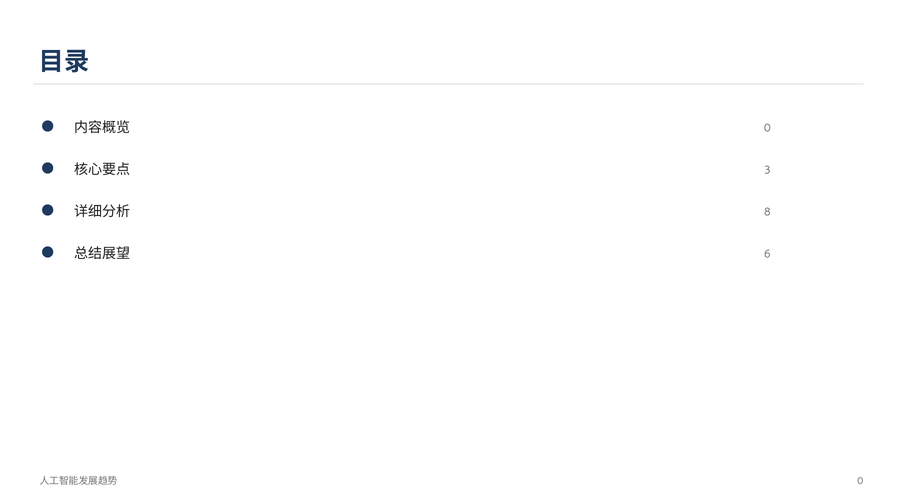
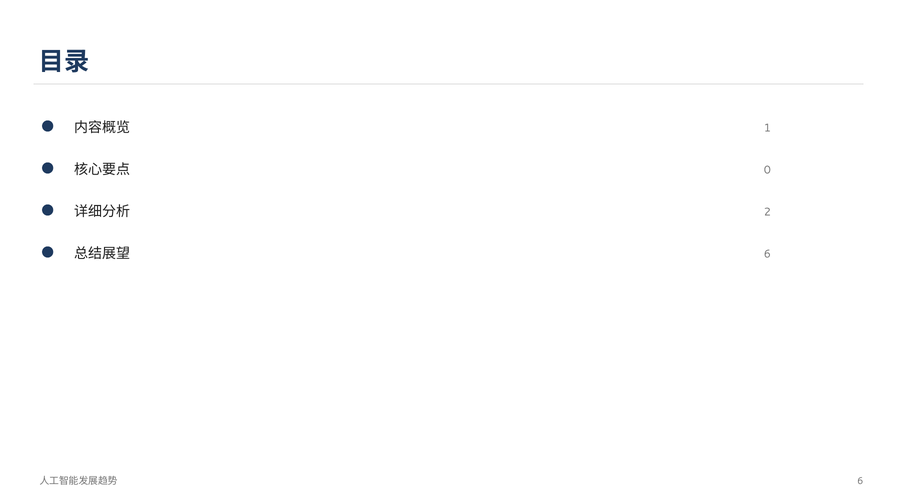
0 at (767, 128): 0 -> 1
3: 3 -> 0
8: 8 -> 2
0 at (860, 482): 0 -> 6
